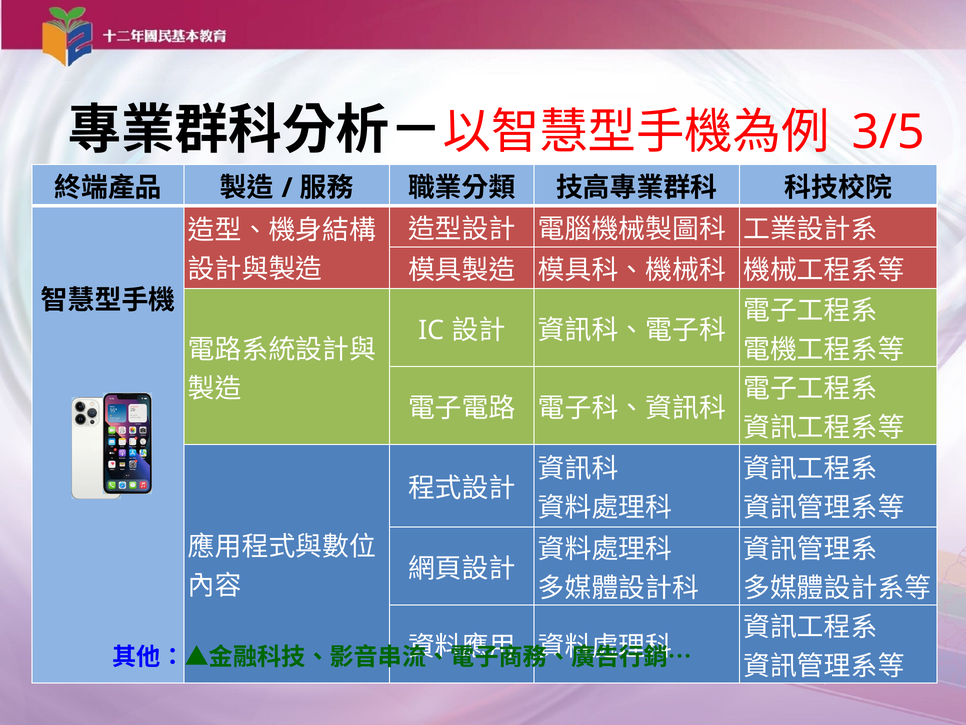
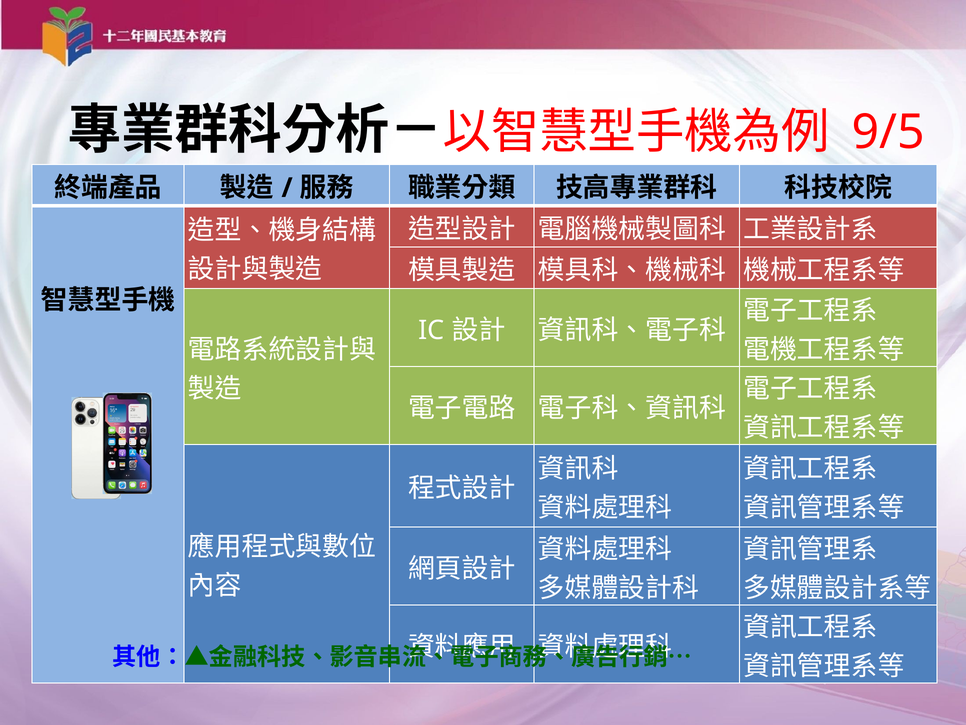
3/5: 3/5 -> 9/5
